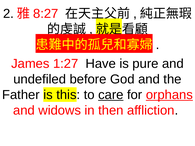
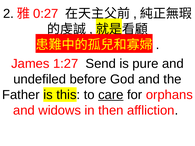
8:27: 8:27 -> 0:27
Have: Have -> Send
orphans underline: present -> none
